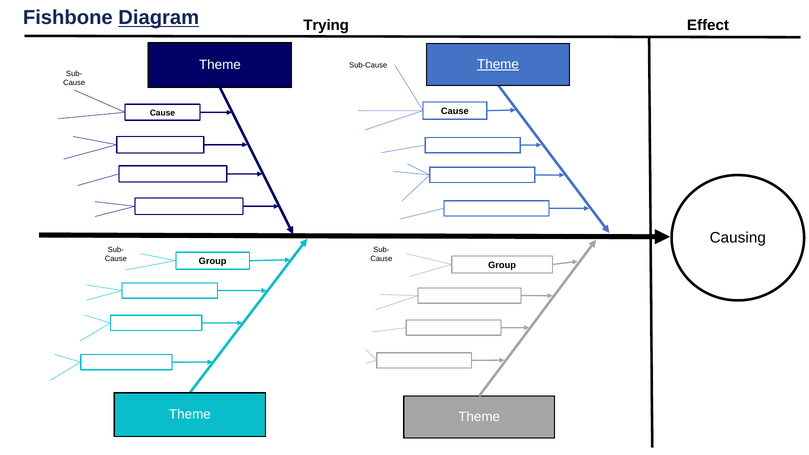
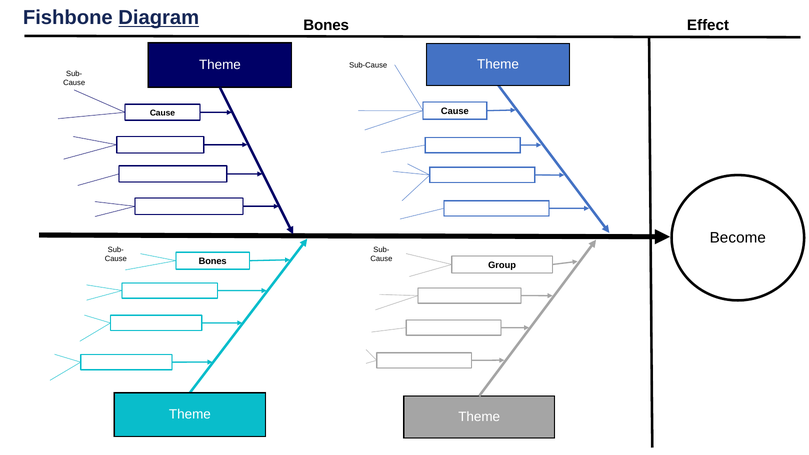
Trying at (326, 25): Trying -> Bones
Theme at (498, 64) underline: present -> none
Causing: Causing -> Become
Group at (213, 261): Group -> Bones
